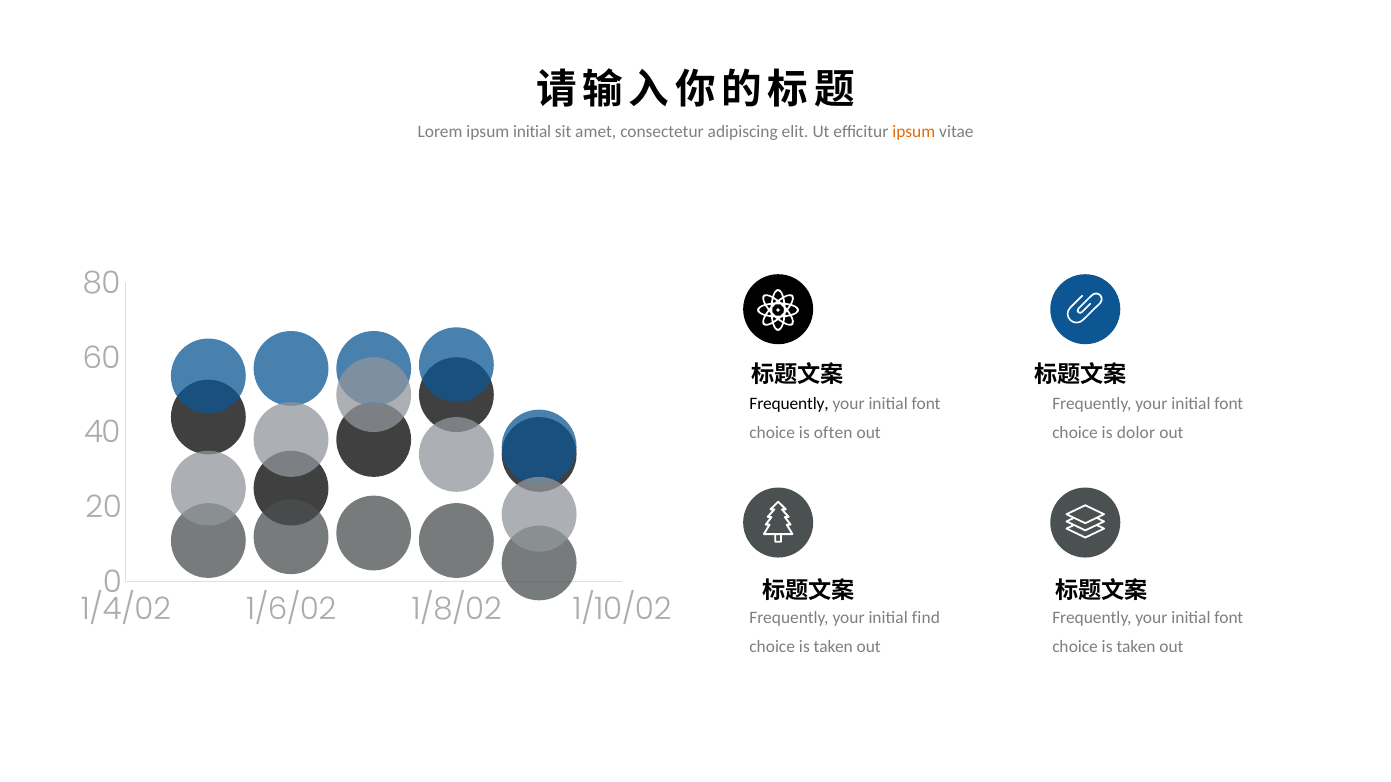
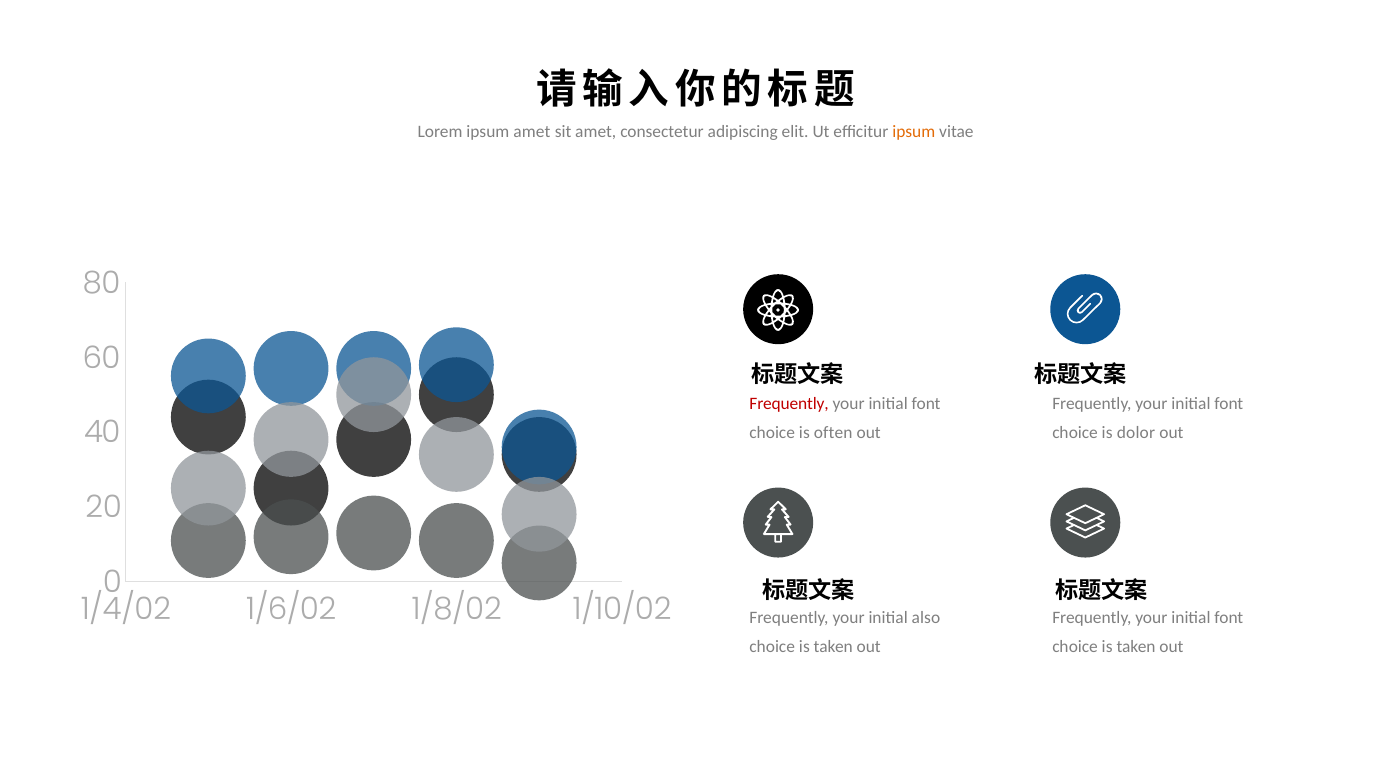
ipsum initial: initial -> amet
Frequently at (789, 404) colour: black -> red
find: find -> also
